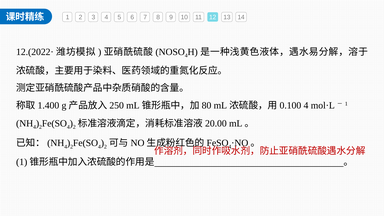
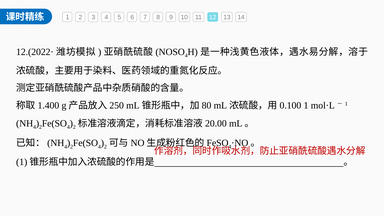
4 at (306, 105): 4 -> 1
